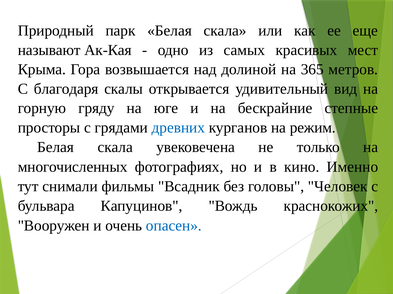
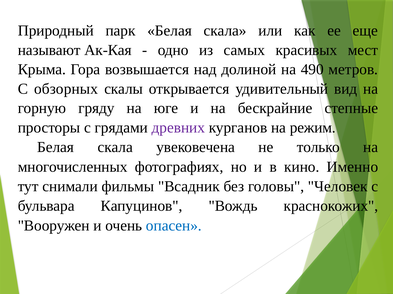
365: 365 -> 490
благодаря: благодаря -> обзорных
древних colour: blue -> purple
